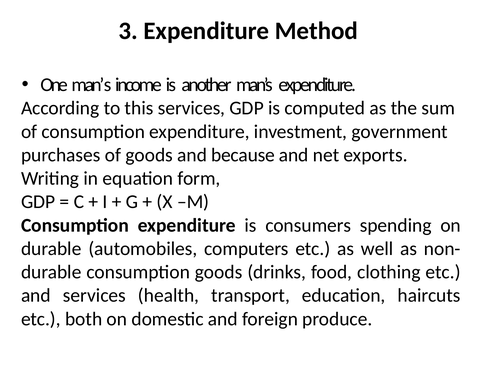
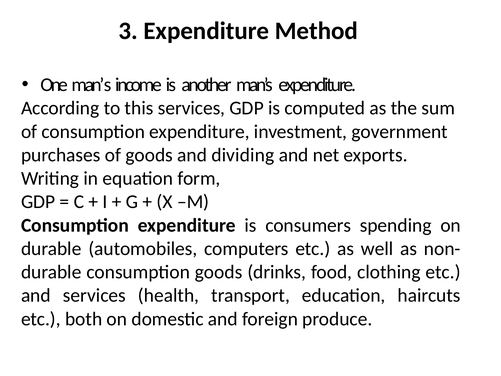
because: because -> dividing
